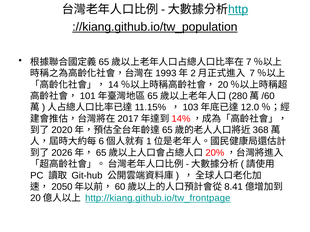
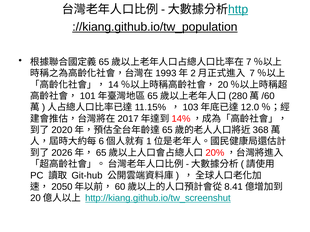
http://kiang.github.io/tw_frontpage: http://kiang.github.io/tw_frontpage -> http://kiang.github.io/tw_screenshut
